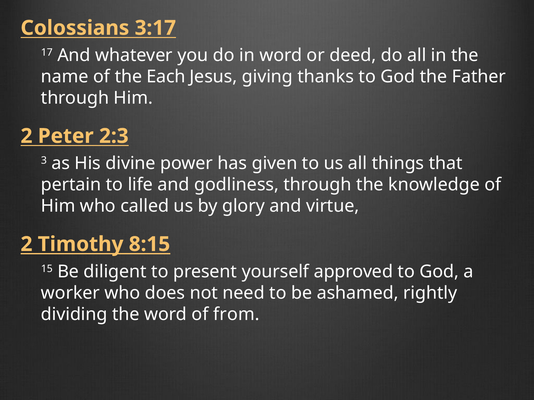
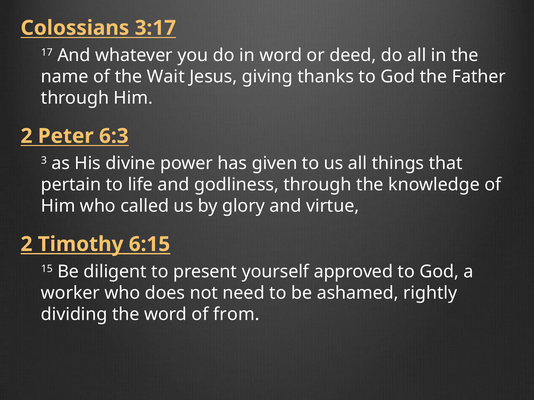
Each: Each -> Wait
2:3: 2:3 -> 6:3
8:15: 8:15 -> 6:15
